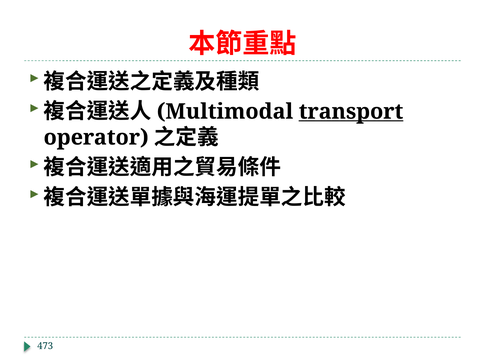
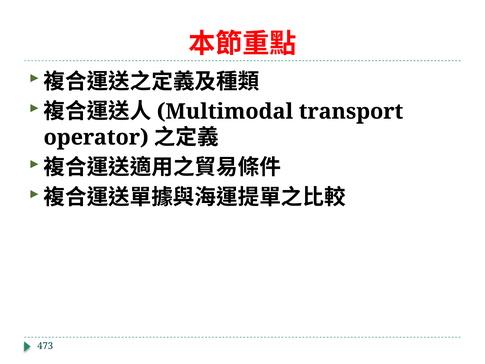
transport underline: present -> none
